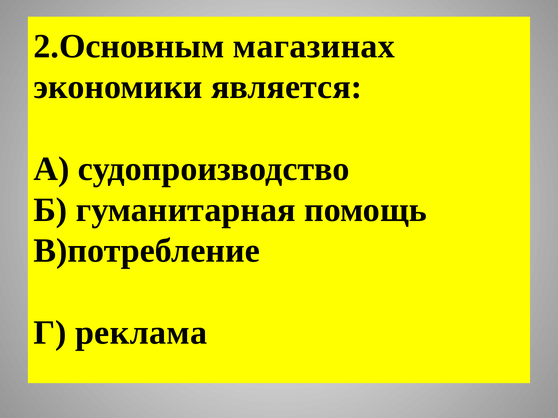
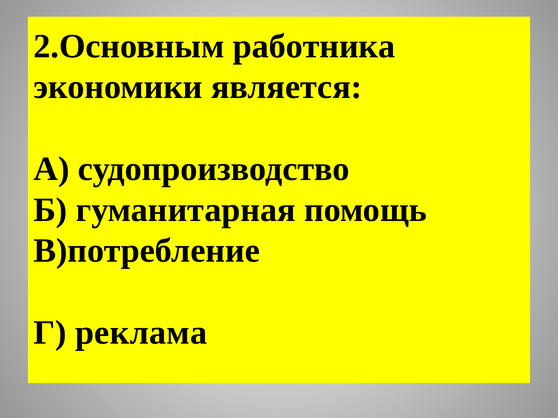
магазинах: магазинах -> работника
